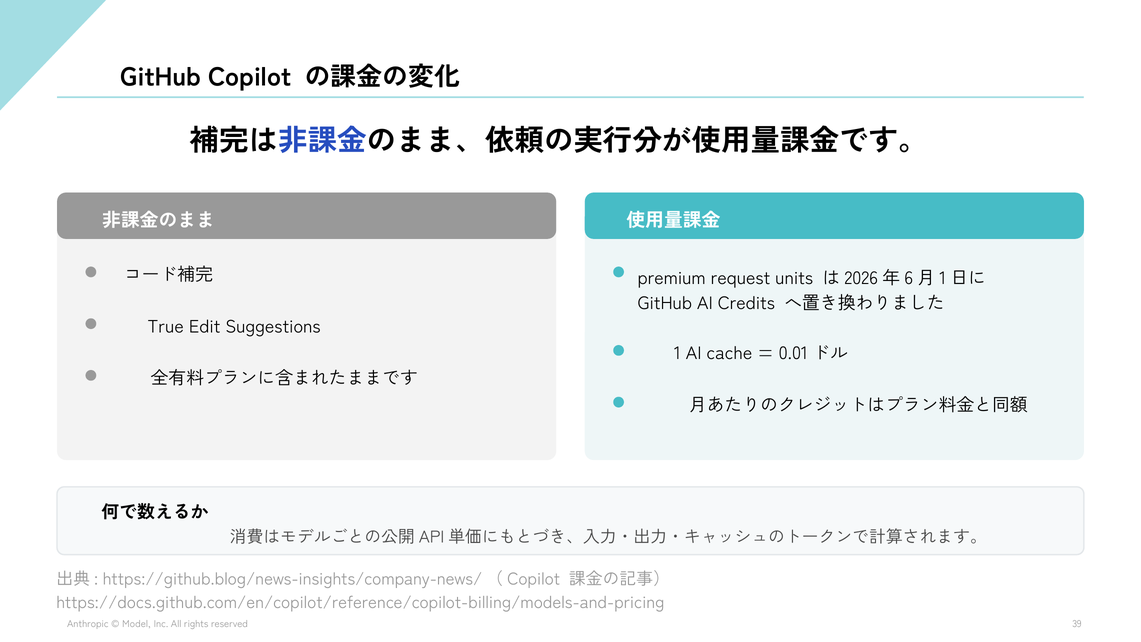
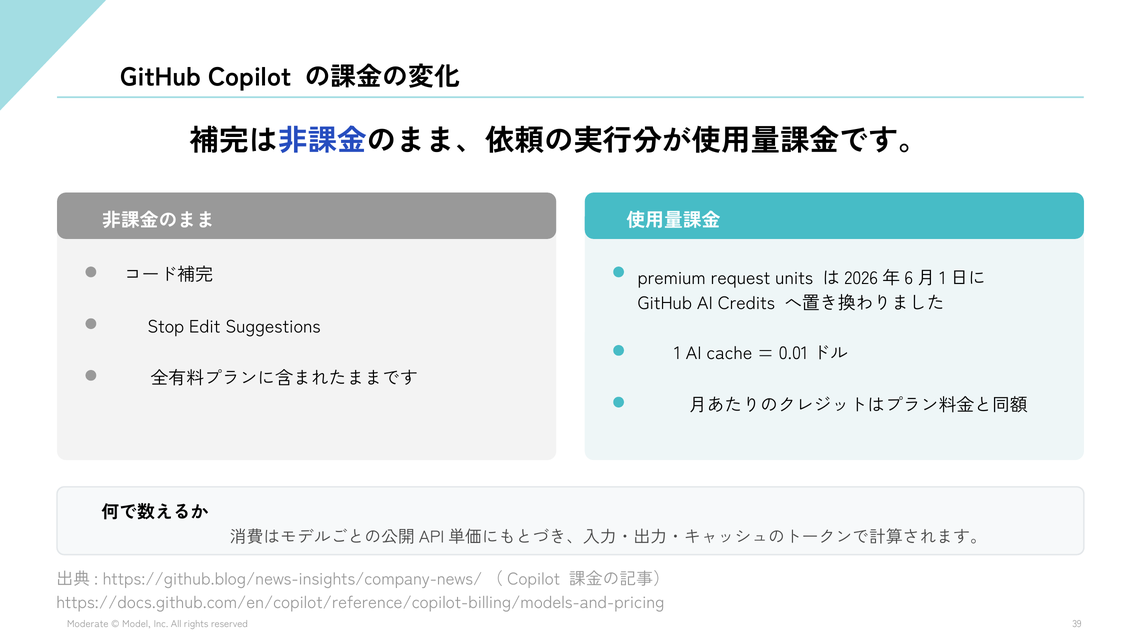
True: True -> Stop
Anthropic: Anthropic -> Moderate
